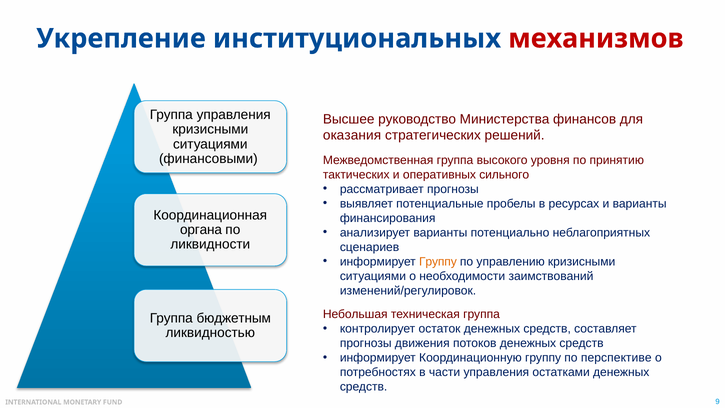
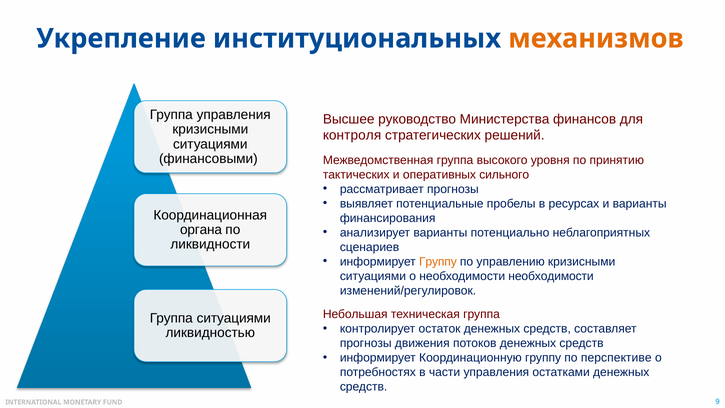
механизмов colour: red -> orange
оказания: оказания -> контроля
необходимости заимствований: заимствований -> необходимости
Группа бюджетным: бюджетным -> ситуациями
